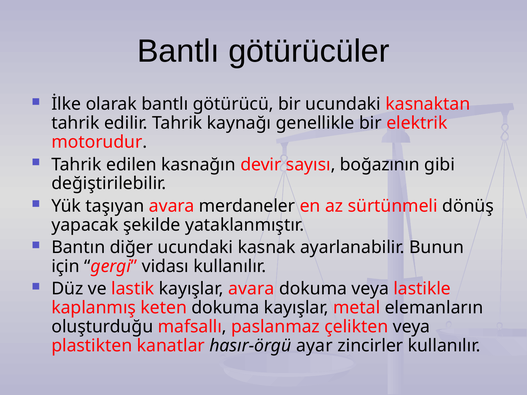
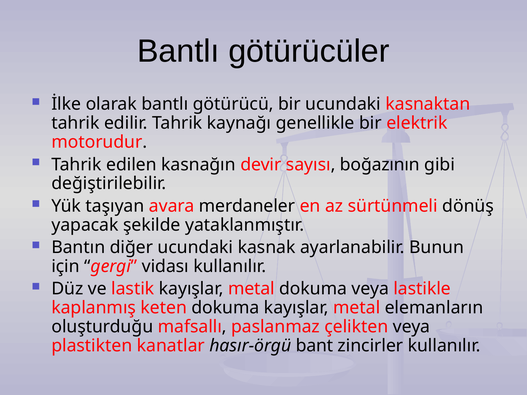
lastik kayışlar avara: avara -> metal
ayar: ayar -> bant
